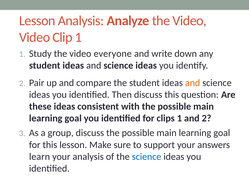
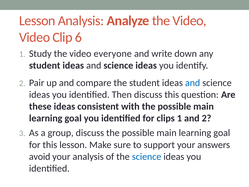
Clip 1: 1 -> 6
and at (193, 83) colour: orange -> blue
learn: learn -> avoid
